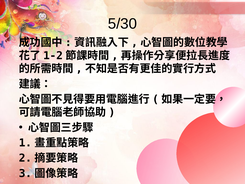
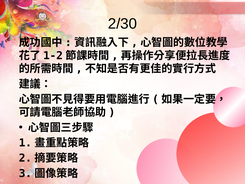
5/30: 5/30 -> 2/30
